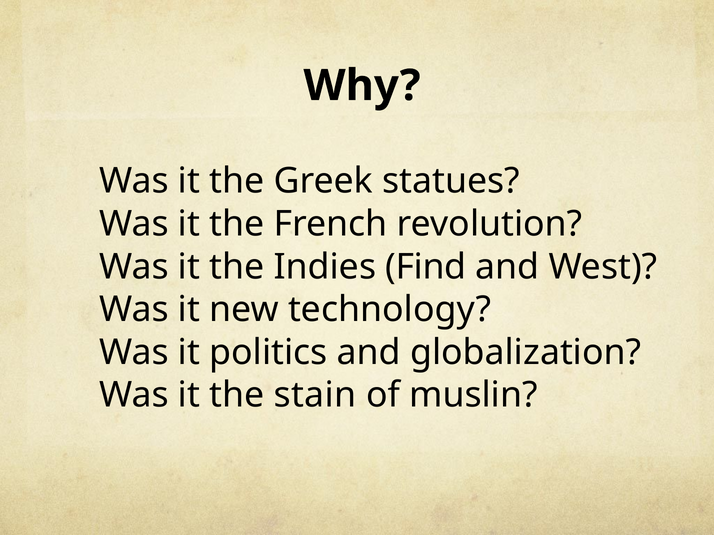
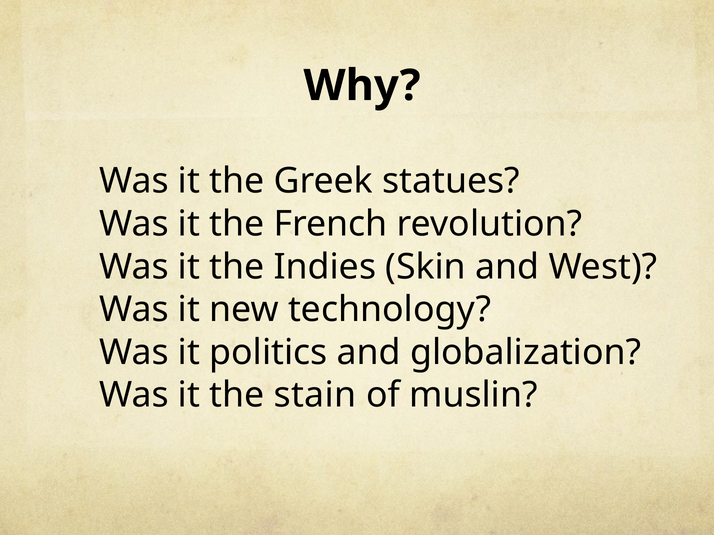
Find: Find -> Skin
